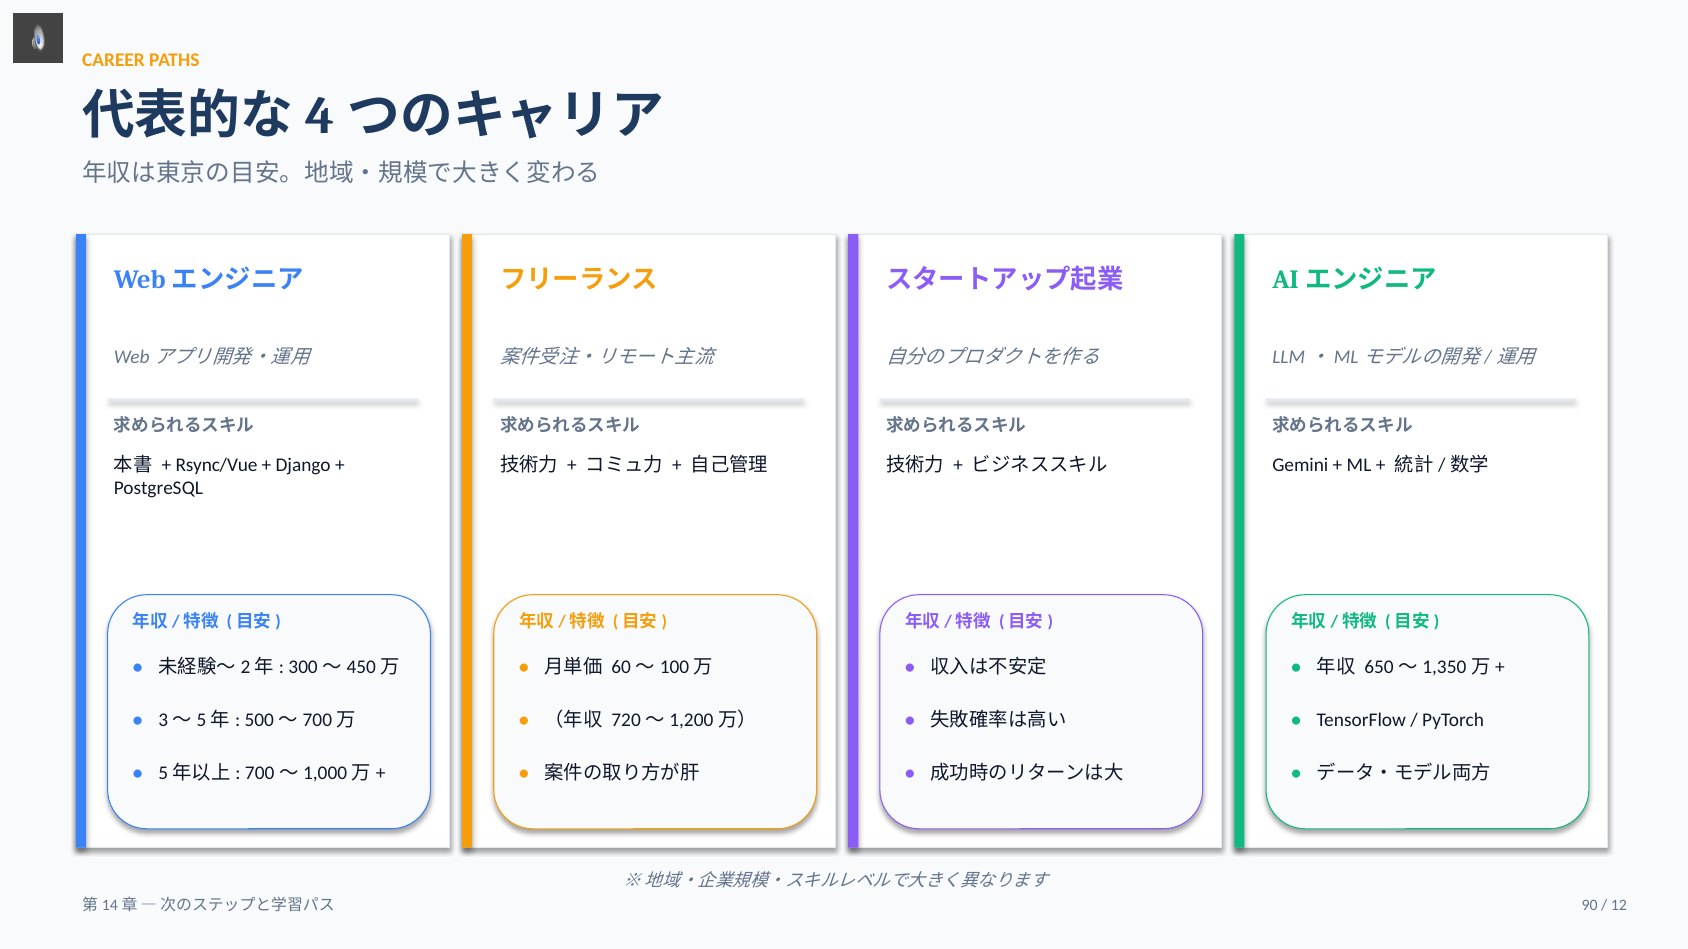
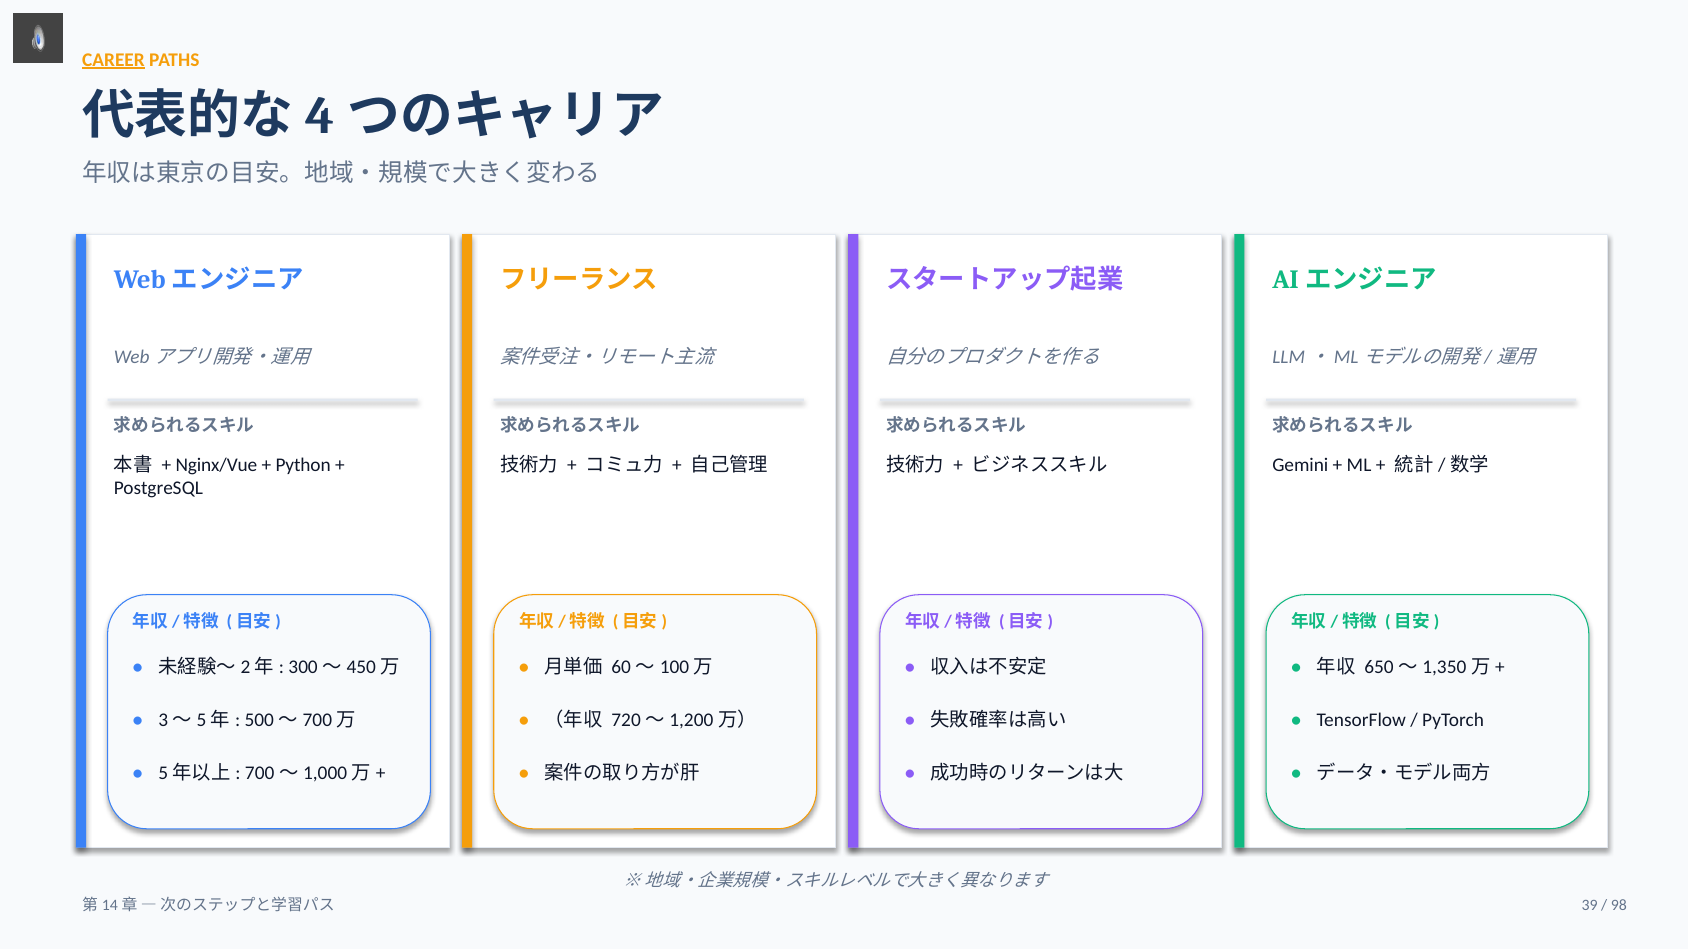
CAREER underline: none -> present
Rsync/Vue: Rsync/Vue -> Nginx/Vue
Django: Django -> Python
90: 90 -> 39
12: 12 -> 98
